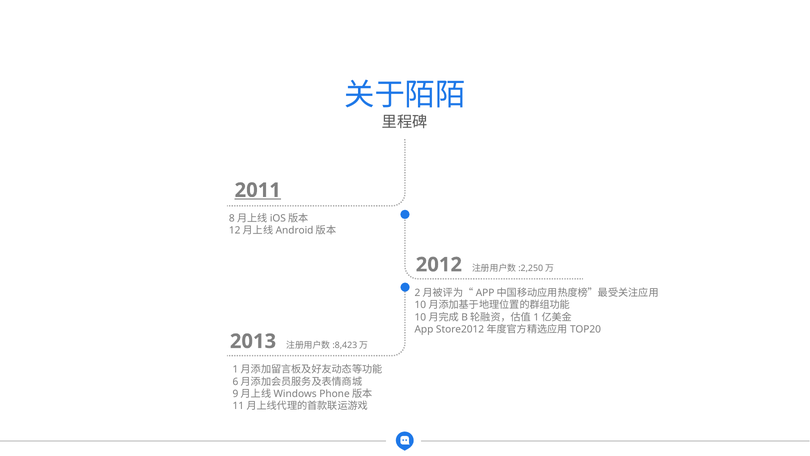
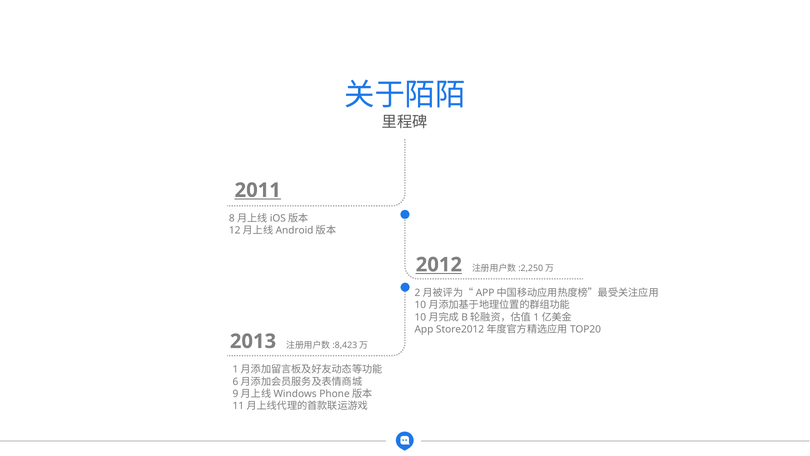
2012 underline: none -> present
